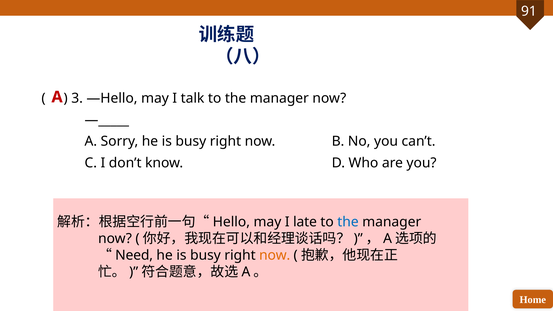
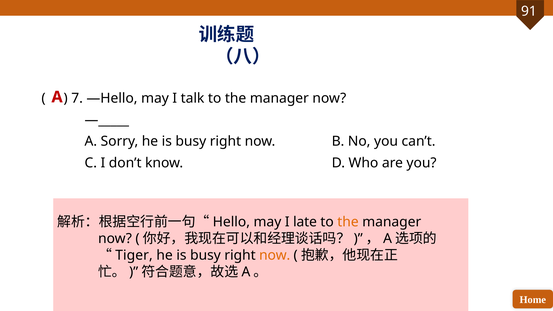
3: 3 -> 7
the at (348, 222) colour: blue -> orange
Need: Need -> Tiger
